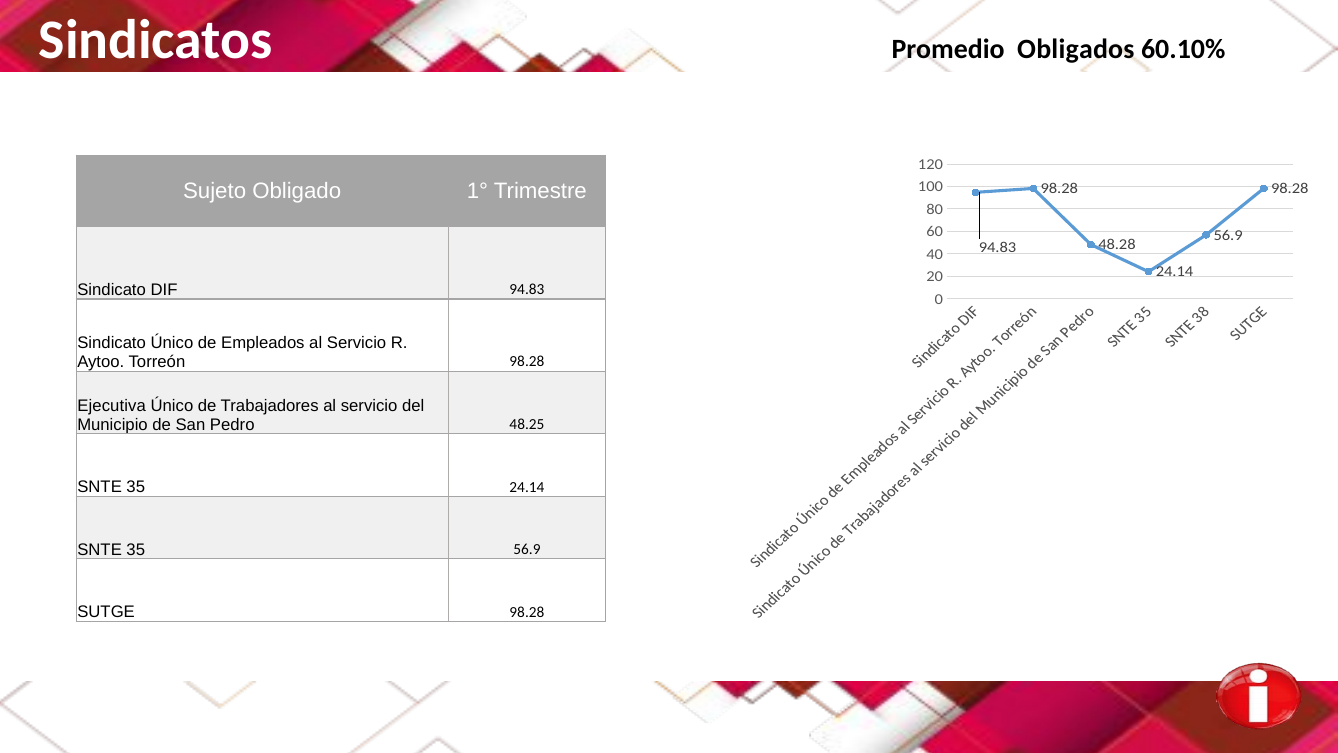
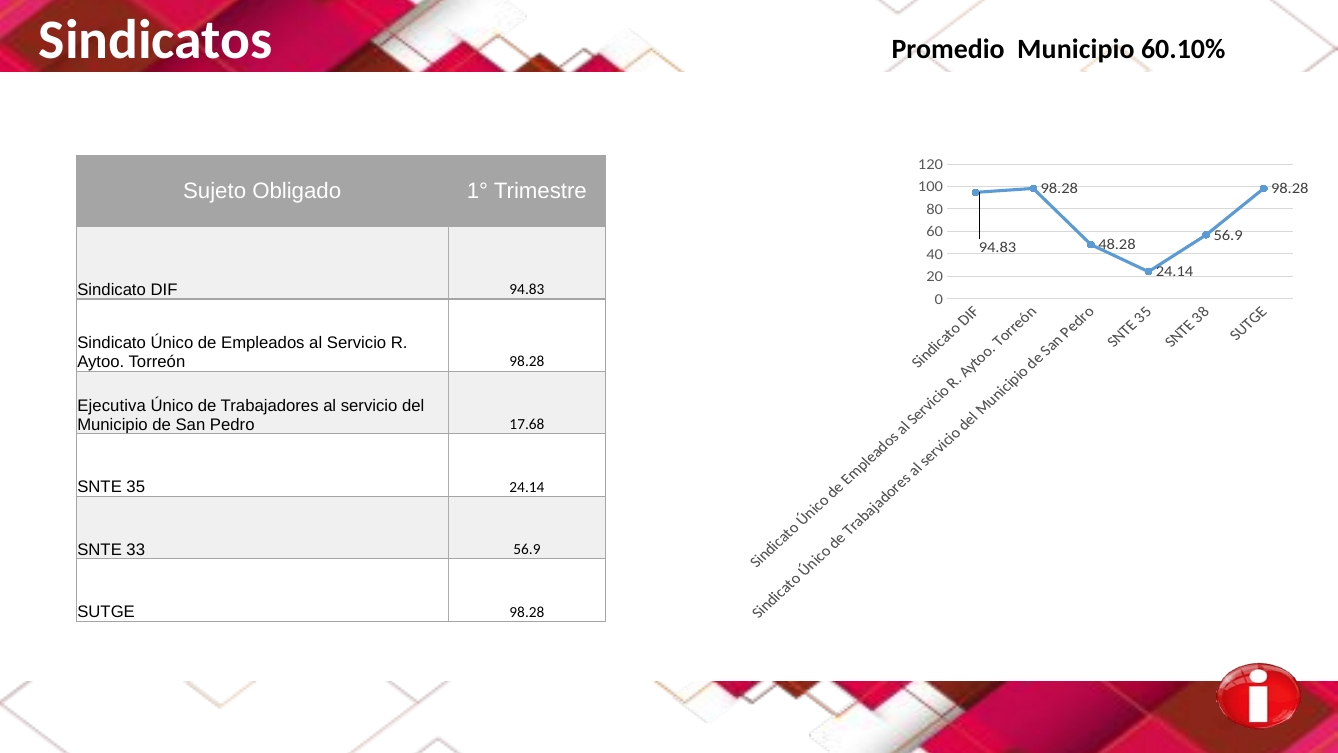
Promedio Obligados: Obligados -> Municipio
48.25: 48.25 -> 17.68
35 at (136, 550): 35 -> 33
